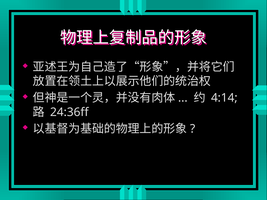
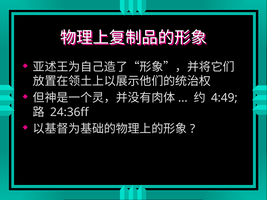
4:14: 4:14 -> 4:49
